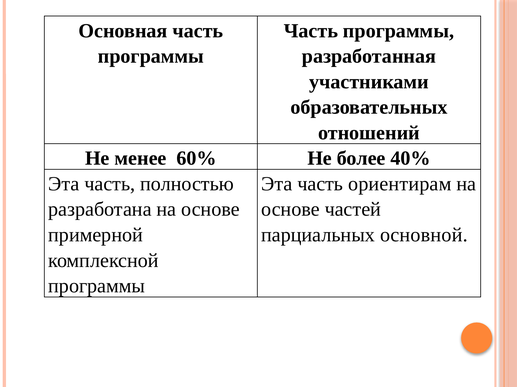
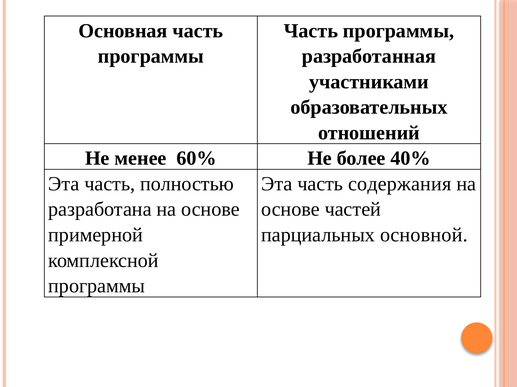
ориентирам: ориентирам -> содержания
